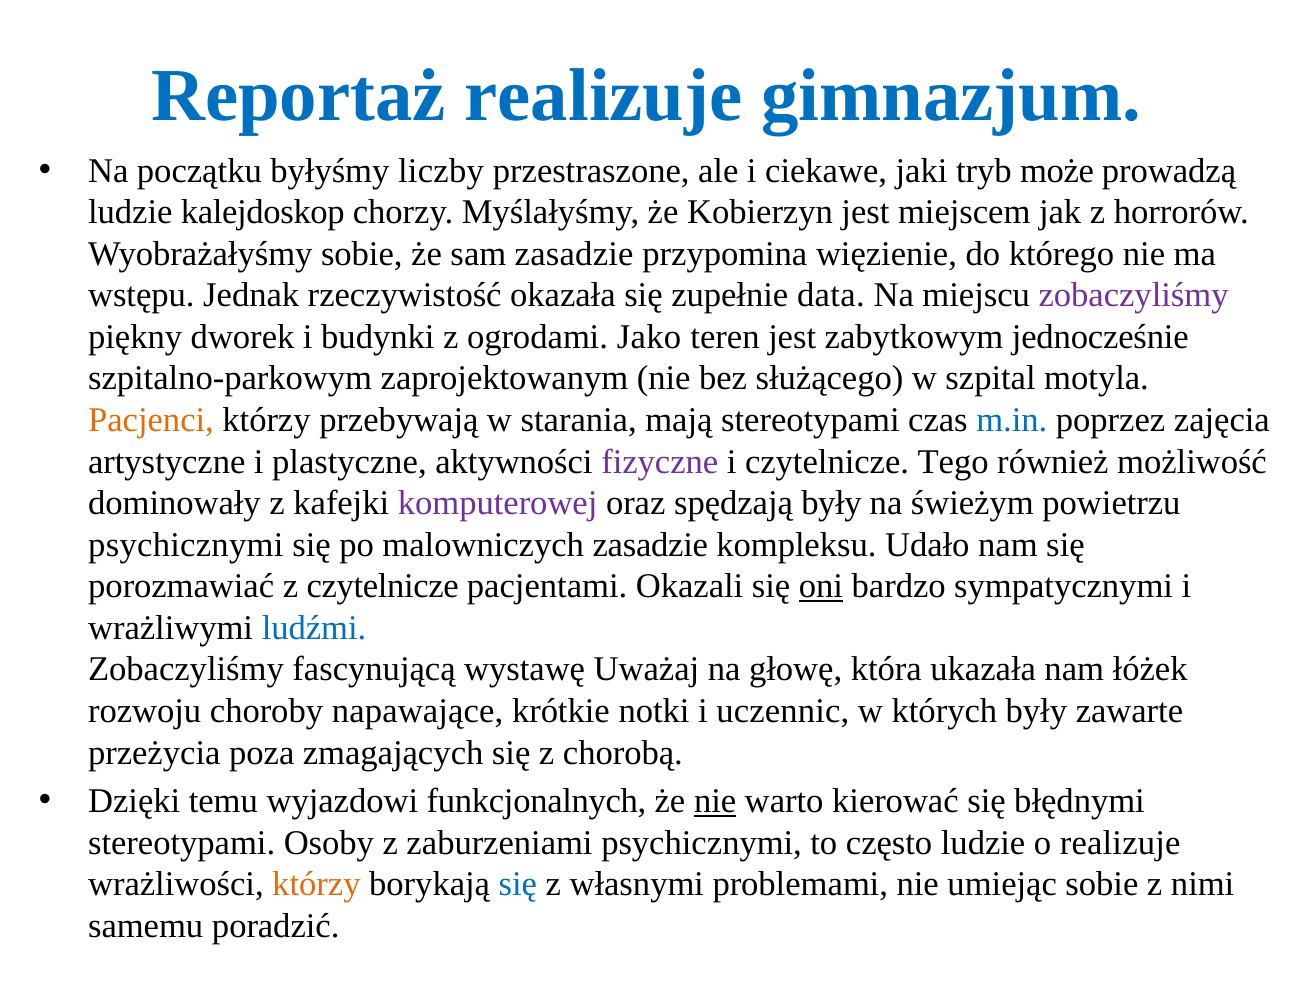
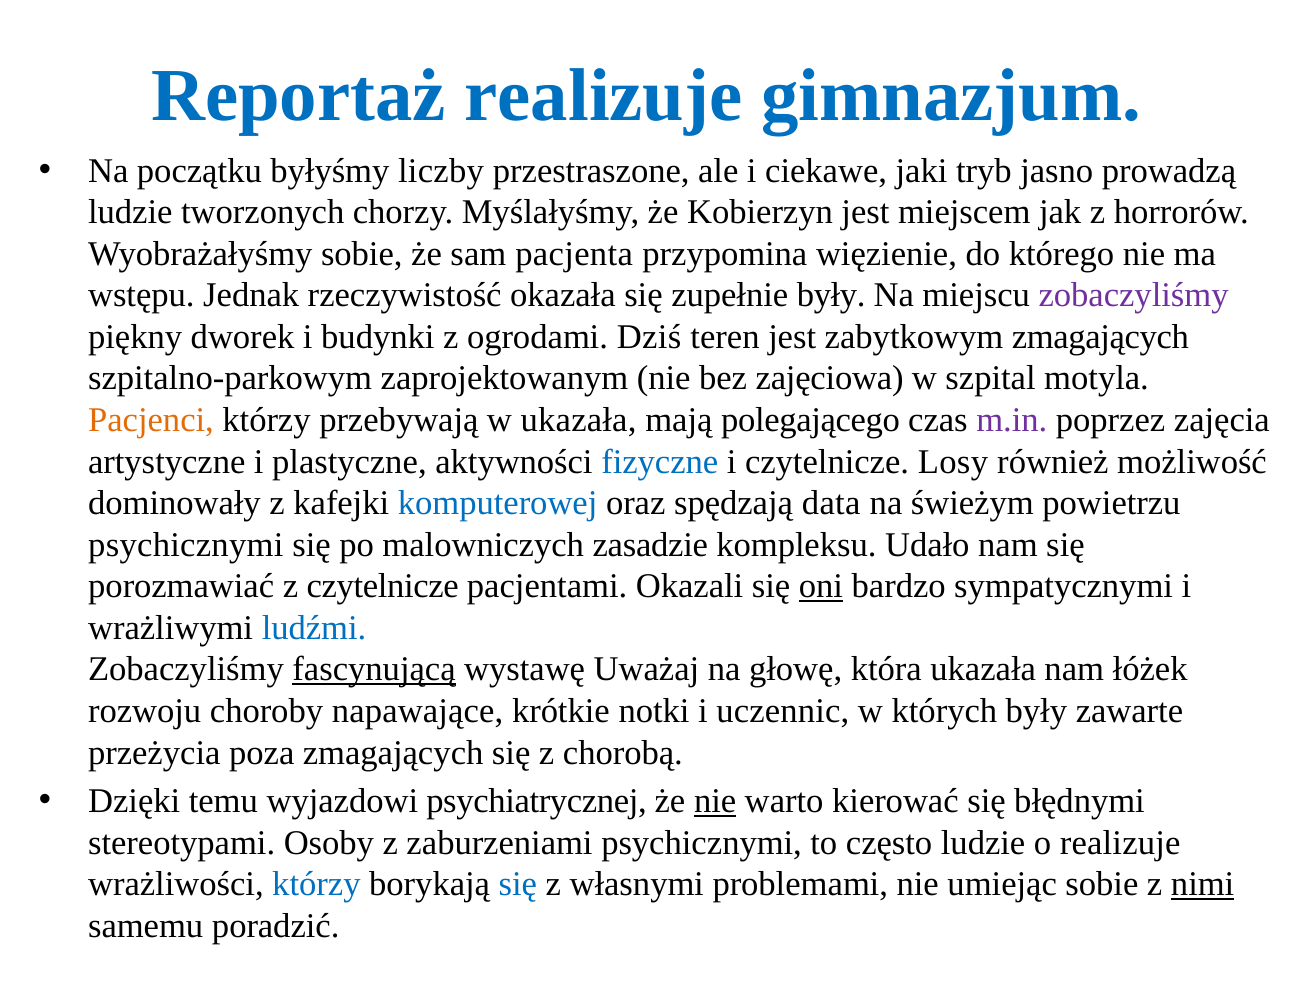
może: może -> jasno
kalejdoskop: kalejdoskop -> tworzonych
sam zasadzie: zasadzie -> pacjenta
zupełnie data: data -> były
Jako: Jako -> Dziś
zabytkowym jednocześnie: jednocześnie -> zmagających
służącego: służącego -> zajęciowa
w starania: starania -> ukazała
mają stereotypami: stereotypami -> polegającego
m.in colour: blue -> purple
fizyczne colour: purple -> blue
Tego: Tego -> Losy
komputerowej colour: purple -> blue
spędzają były: były -> data
fascynującą underline: none -> present
funkcjonalnych: funkcjonalnych -> psychiatrycznej
którzy at (316, 884) colour: orange -> blue
nimi underline: none -> present
